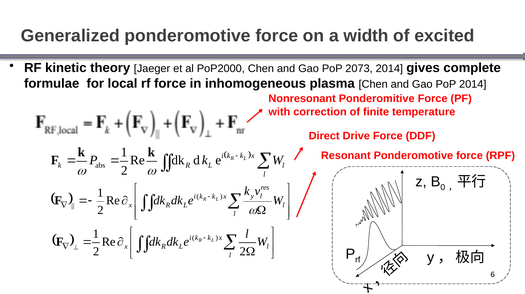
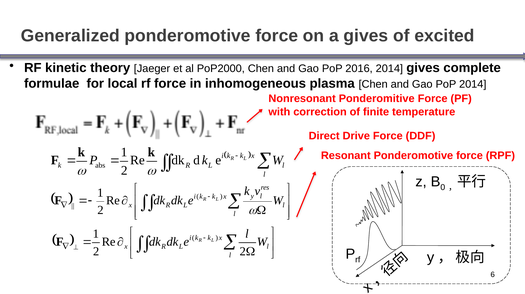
a width: width -> gives
2073: 2073 -> 2016
